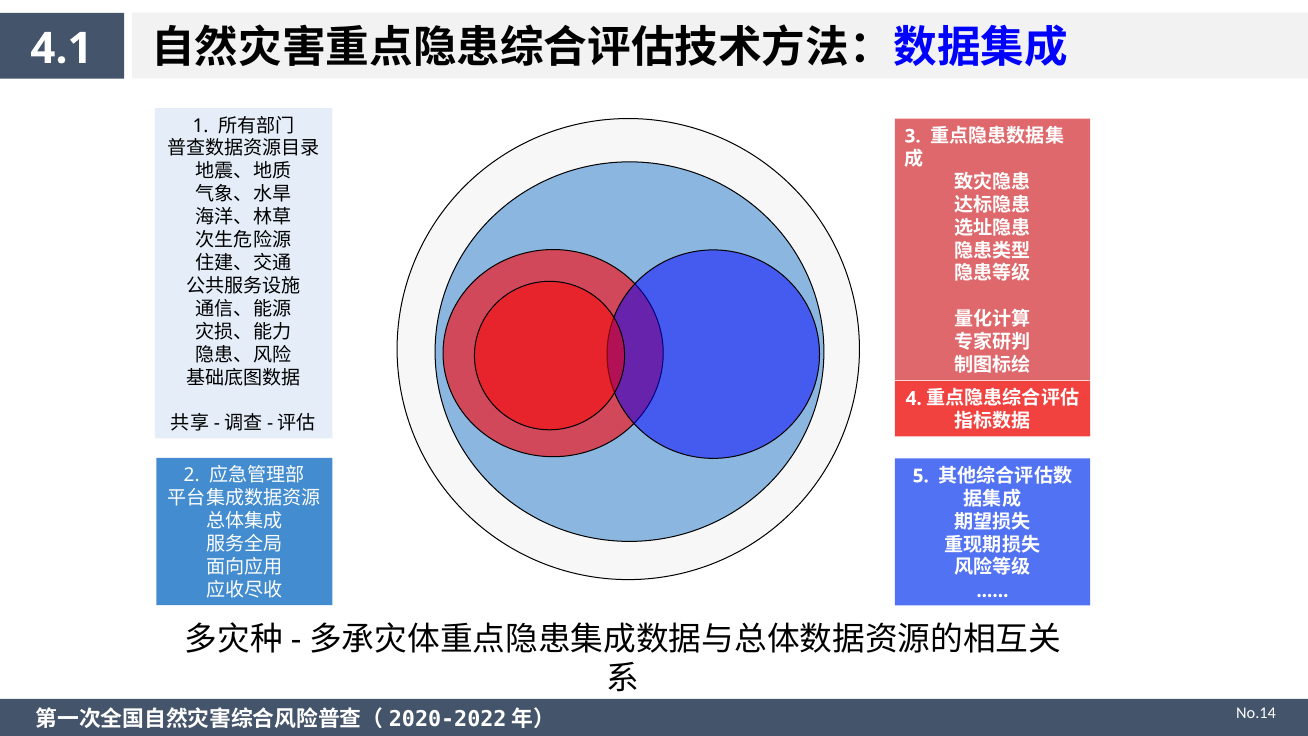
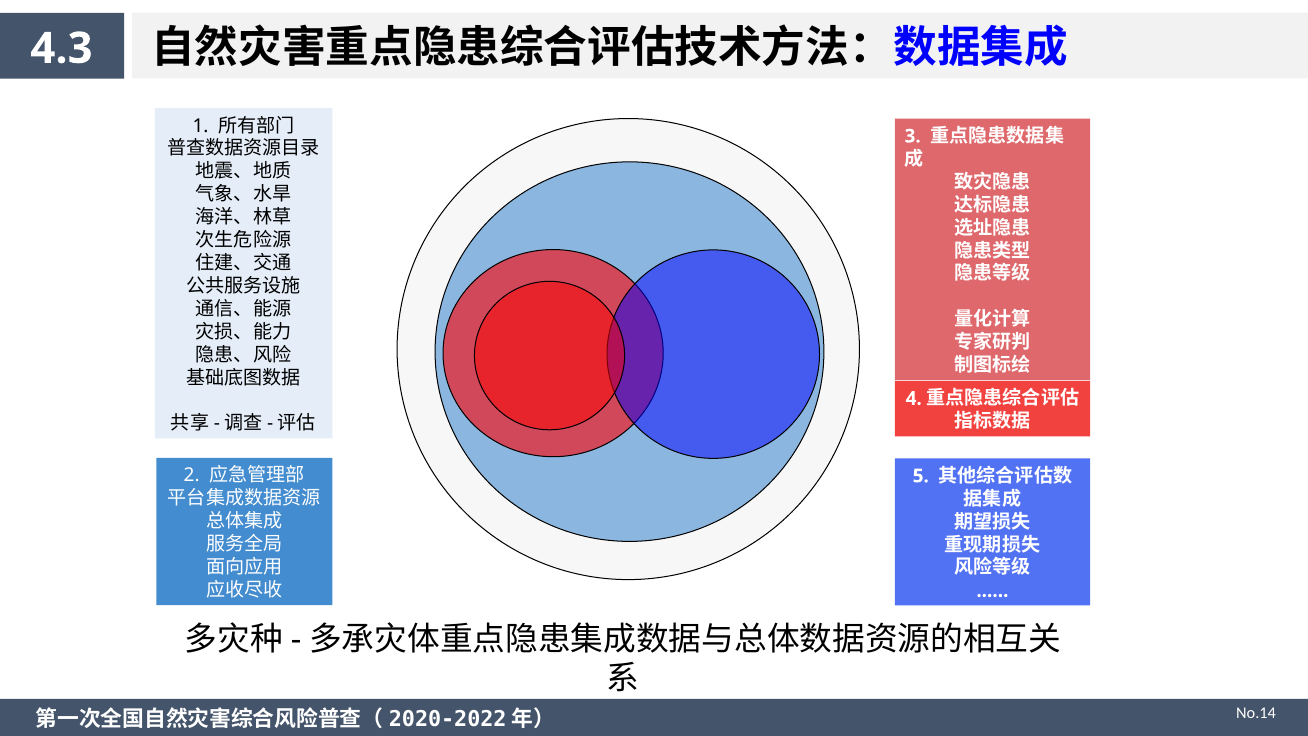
4.1: 4.1 -> 4.3
